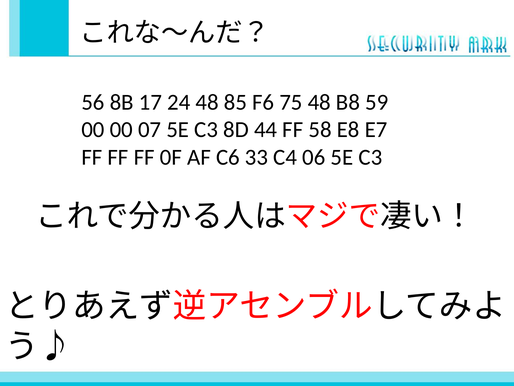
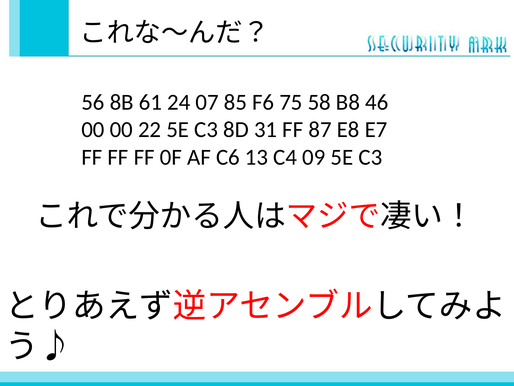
17: 17 -> 61
24 48: 48 -> 07
75 48: 48 -> 58
59: 59 -> 46
07: 07 -> 22
44: 44 -> 31
58: 58 -> 87
33: 33 -> 13
06: 06 -> 09
